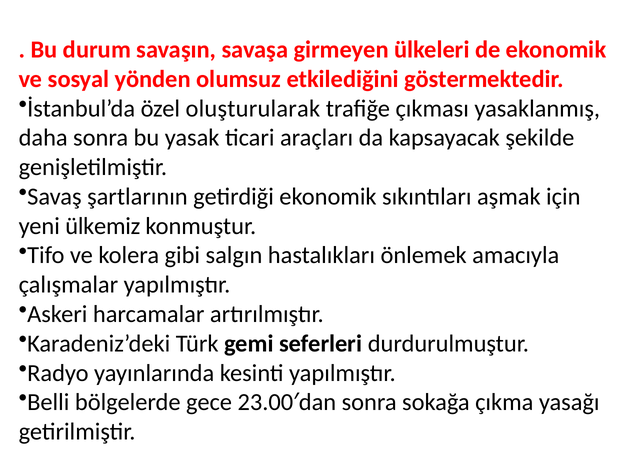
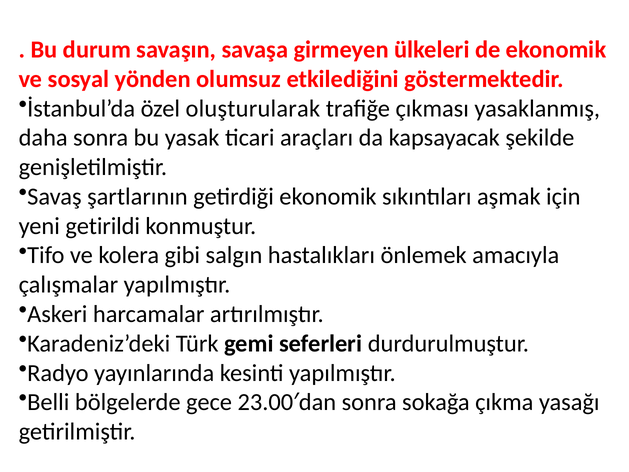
ülkemiz: ülkemiz -> getirildi
